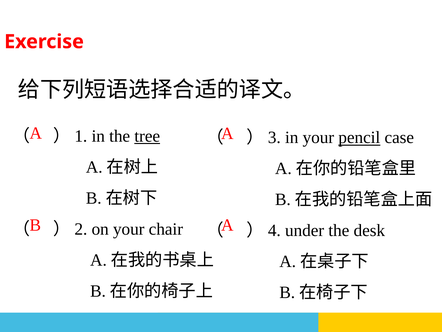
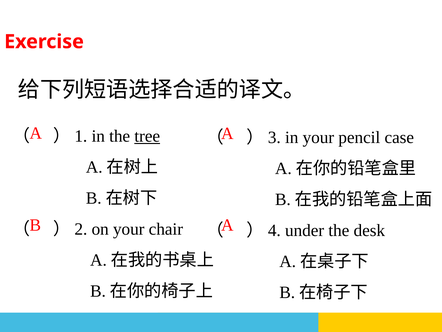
pencil underline: present -> none
